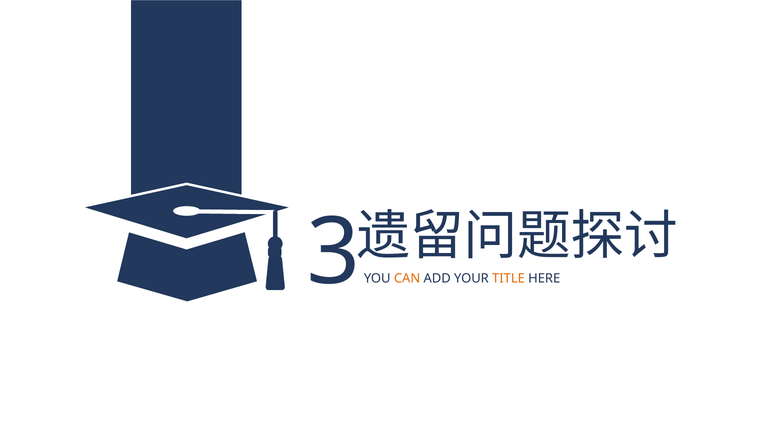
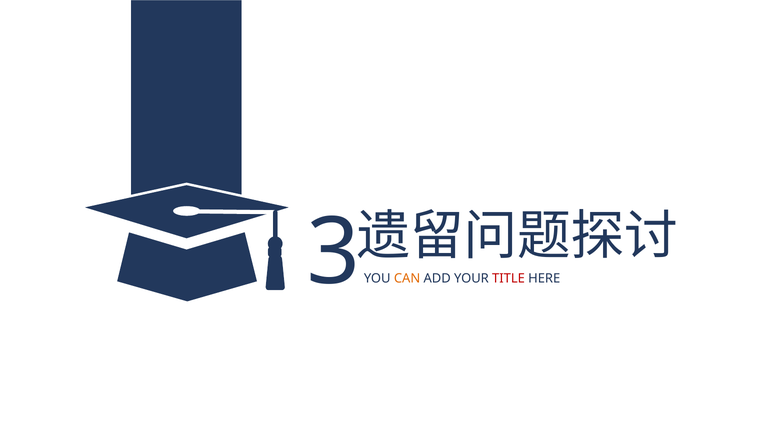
TITLE colour: orange -> red
